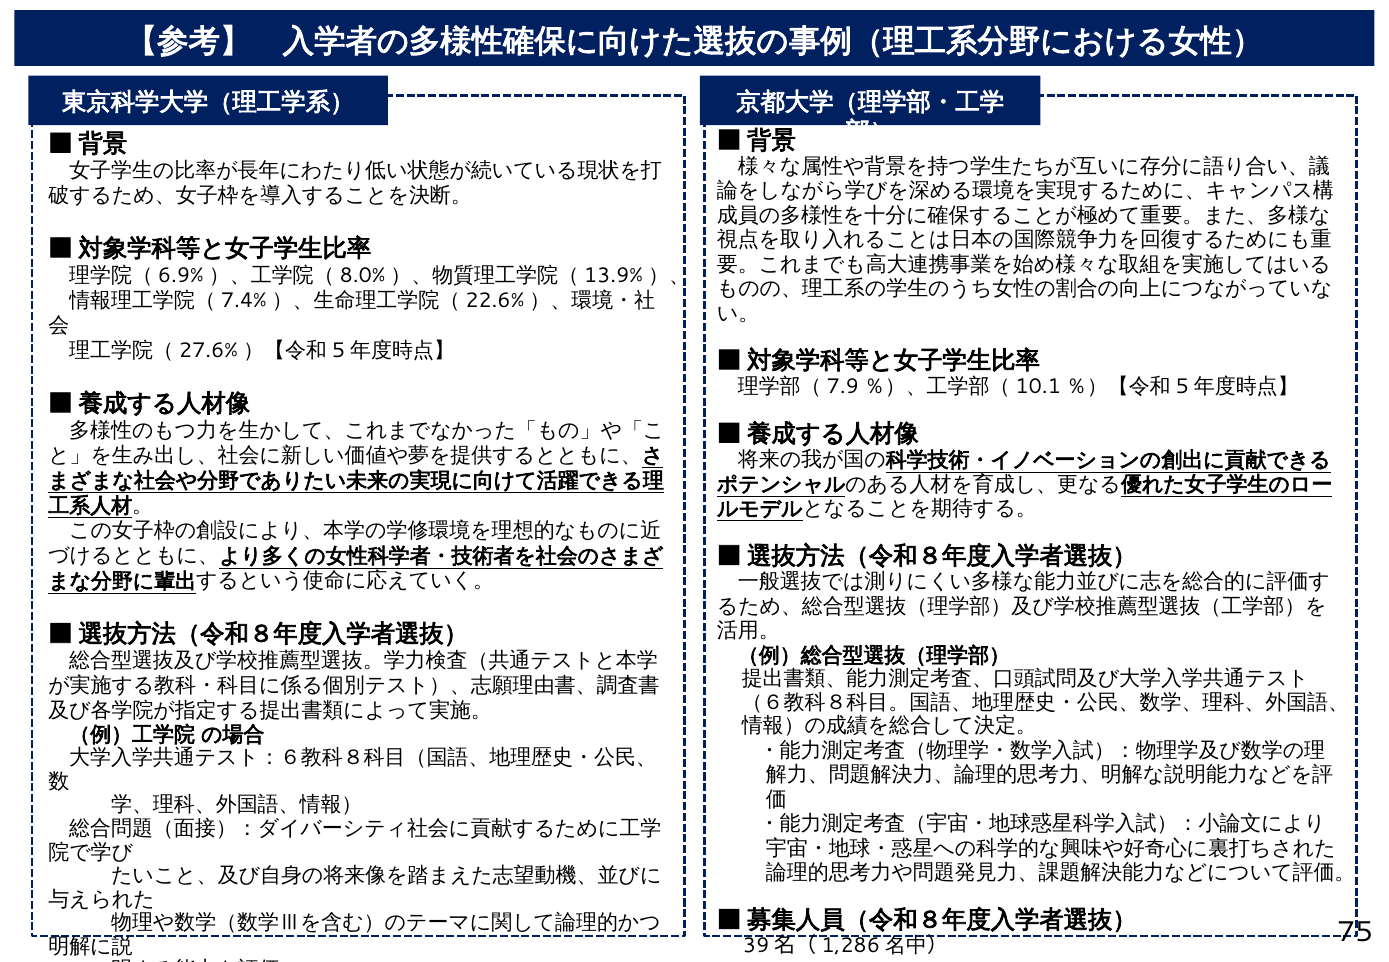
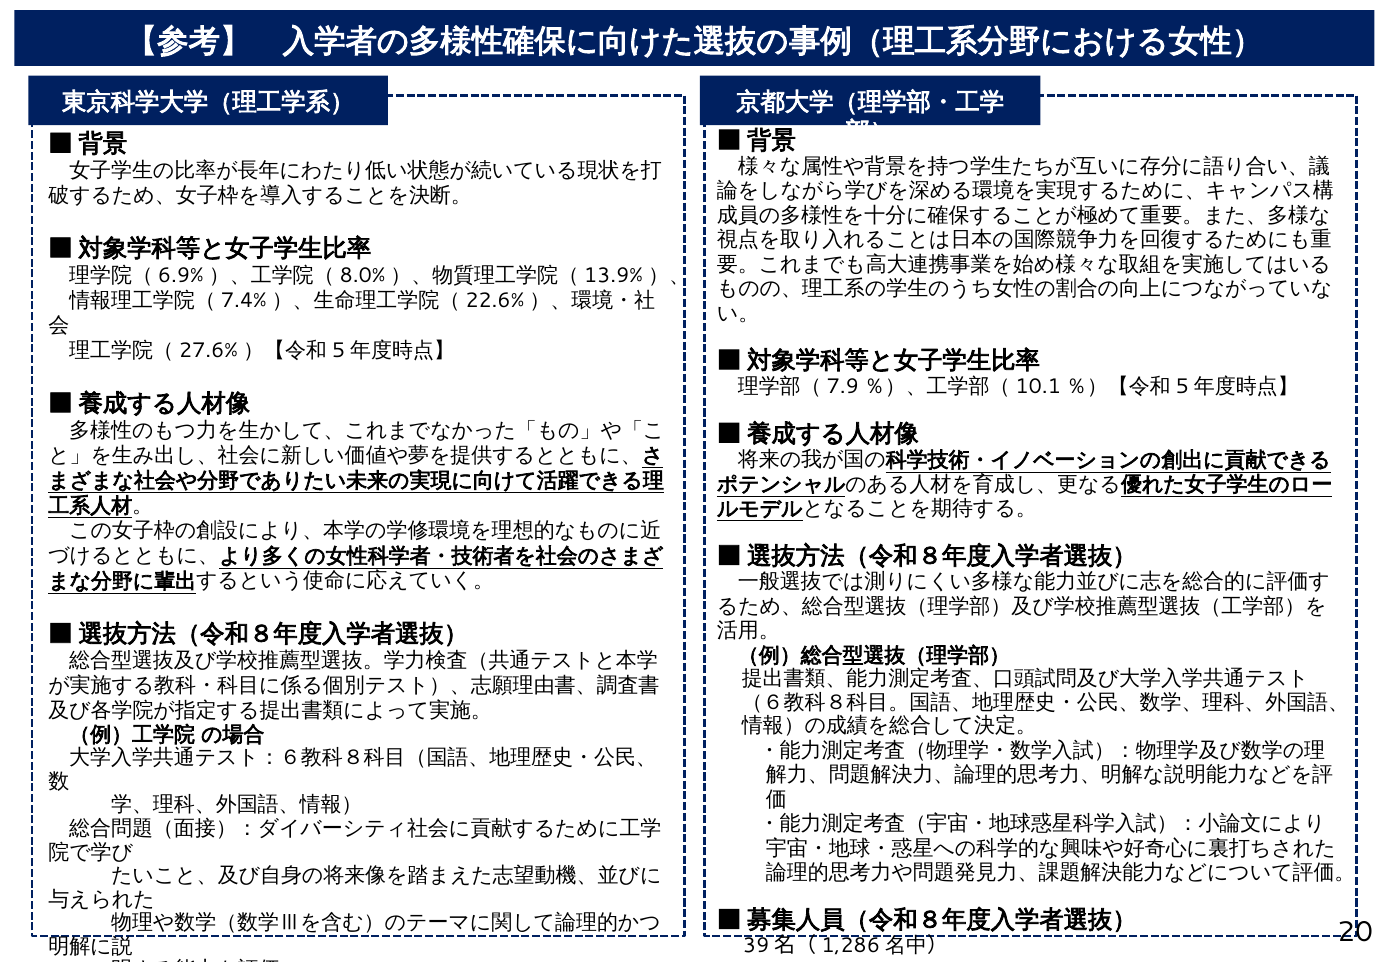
75: 75 -> 20
